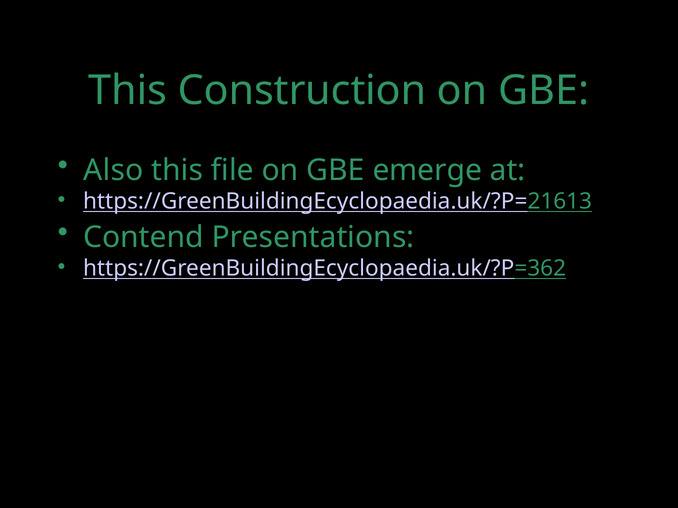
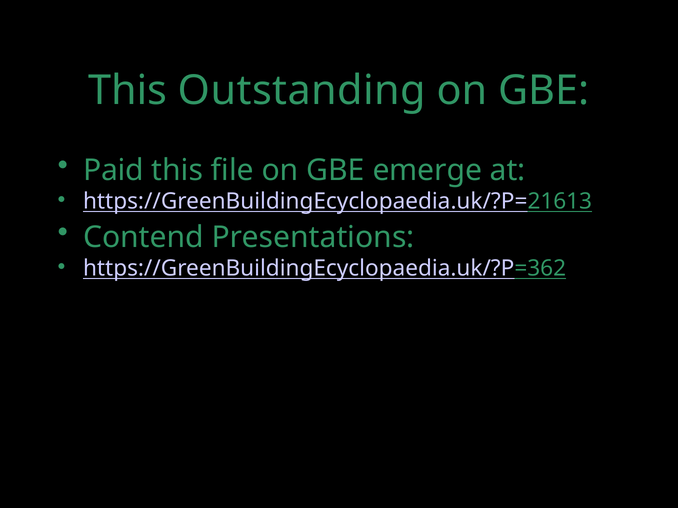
Construction: Construction -> Outstanding
Also: Also -> Paid
